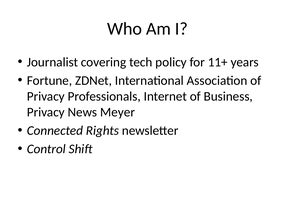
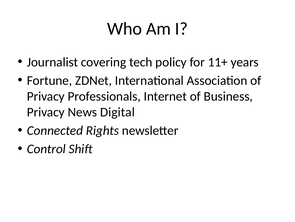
Meyer: Meyer -> Digital
